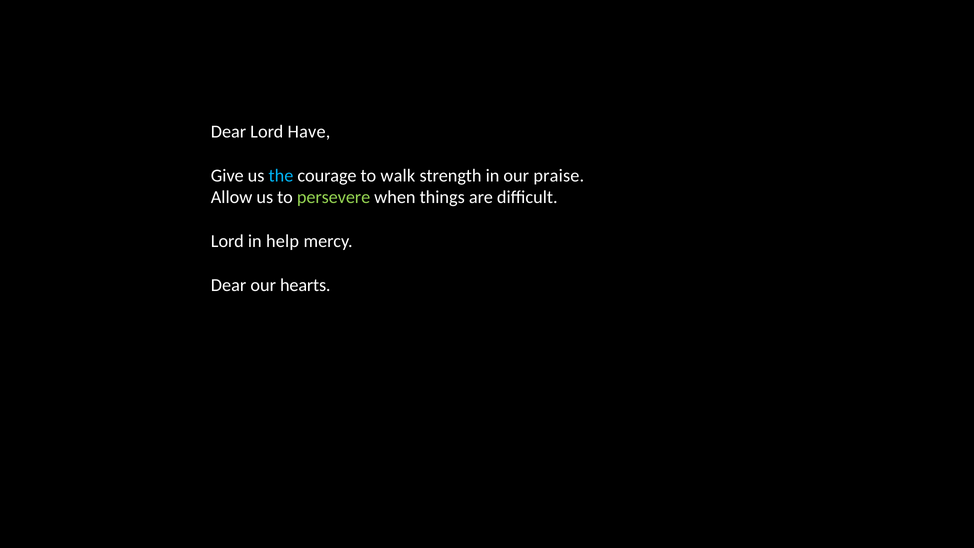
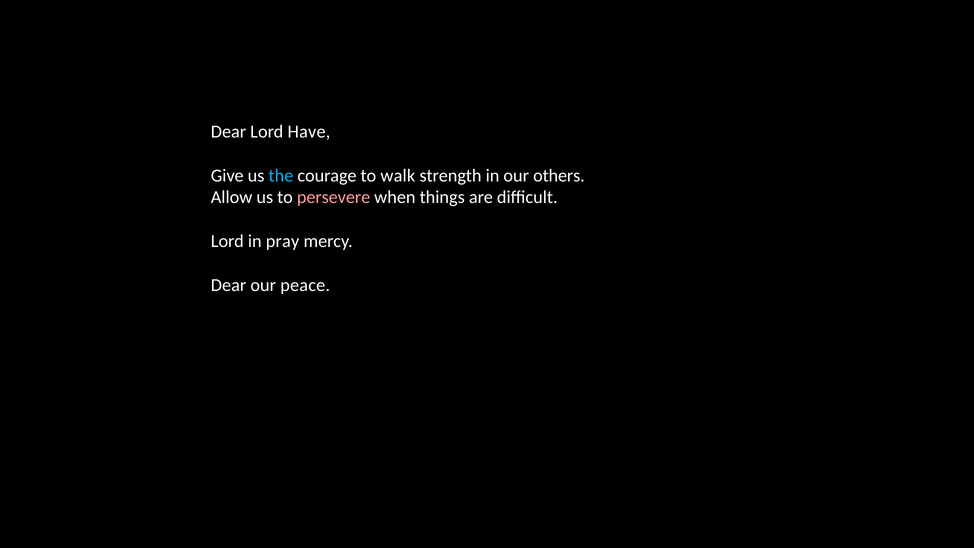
praise: praise -> others
persevere colour: light green -> pink
help: help -> pray
hearts: hearts -> peace
